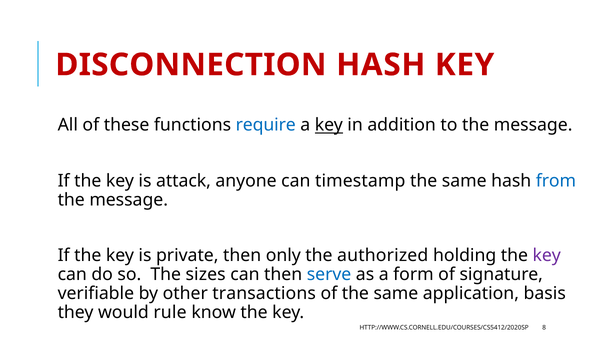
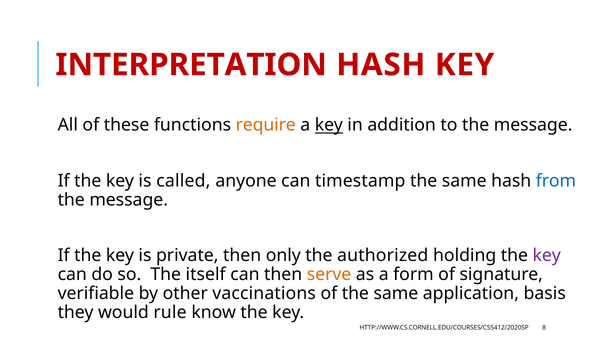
DISCONNECTION: DISCONNECTION -> INTERPRETATION
require colour: blue -> orange
attack: attack -> called
sizes: sizes -> itself
serve colour: blue -> orange
transactions: transactions -> vaccinations
